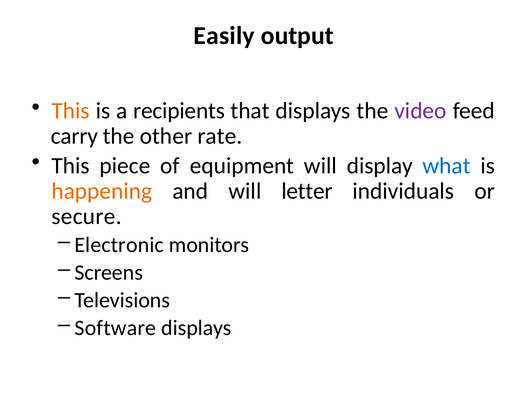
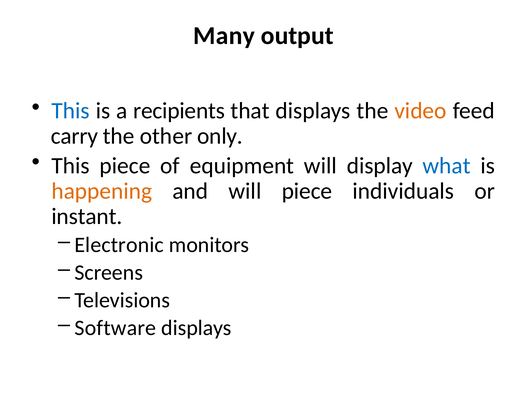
Easily: Easily -> Many
This at (71, 111) colour: orange -> blue
video colour: purple -> orange
rate: rate -> only
will letter: letter -> piece
secure: secure -> instant
